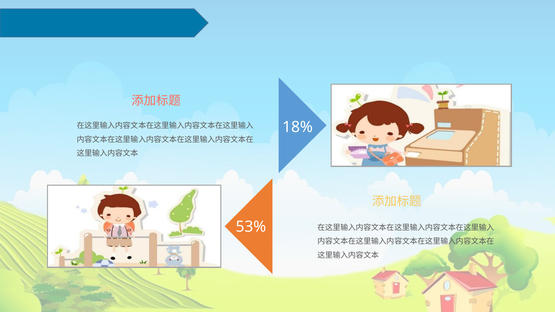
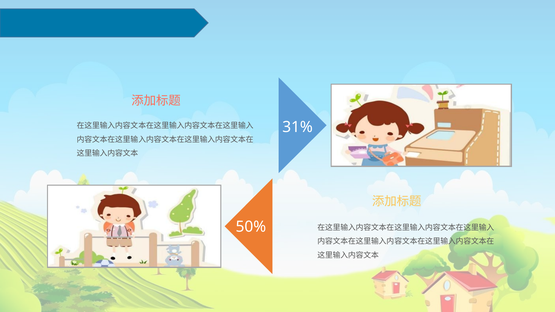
18%: 18% -> 31%
53%: 53% -> 50%
